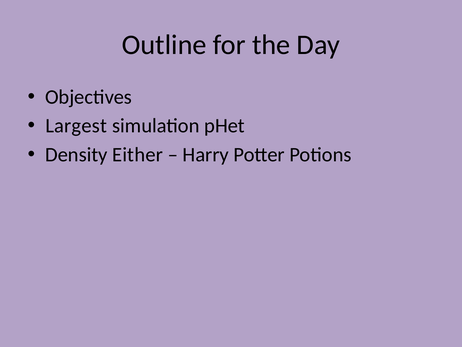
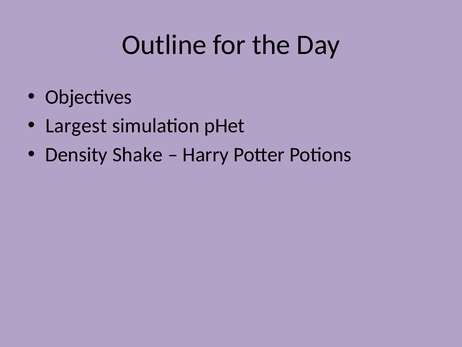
Either: Either -> Shake
